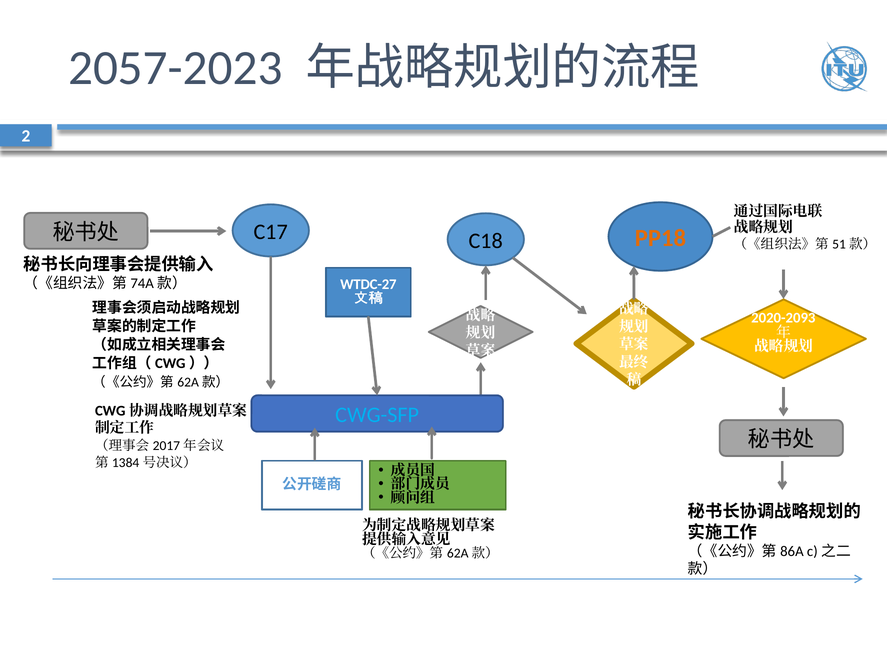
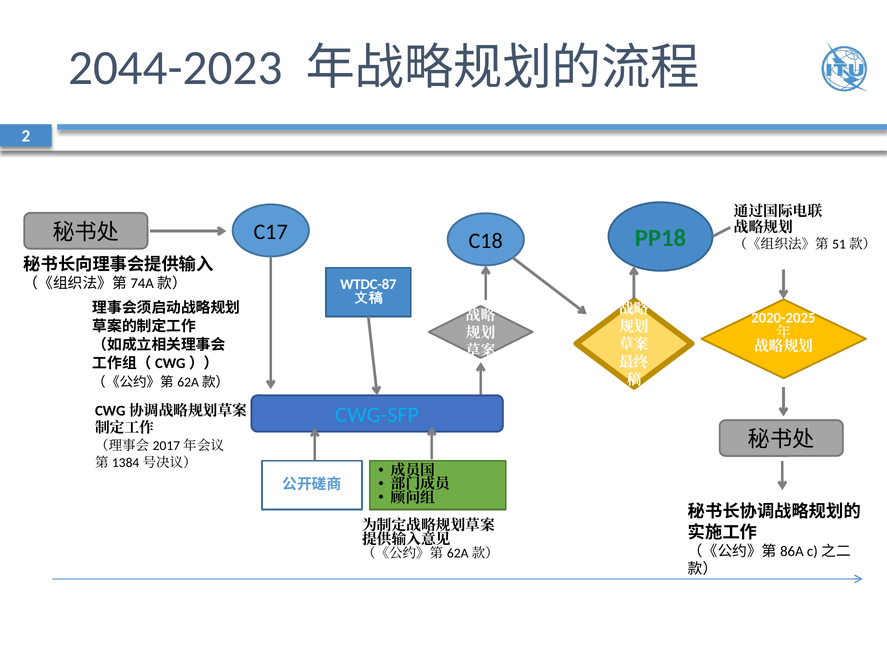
2057-2023: 2057-2023 -> 2044-2023
PP18 colour: orange -> green
WTDC-27: WTDC-27 -> WTDC-87
2020-2093: 2020-2093 -> 2020-2025
